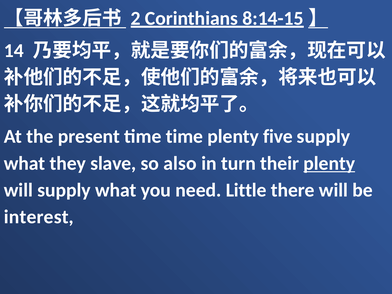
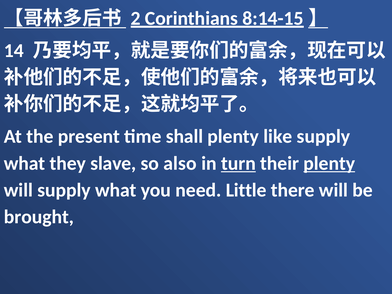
time time: time -> shall
five: five -> like
turn underline: none -> present
interest: interest -> brought
